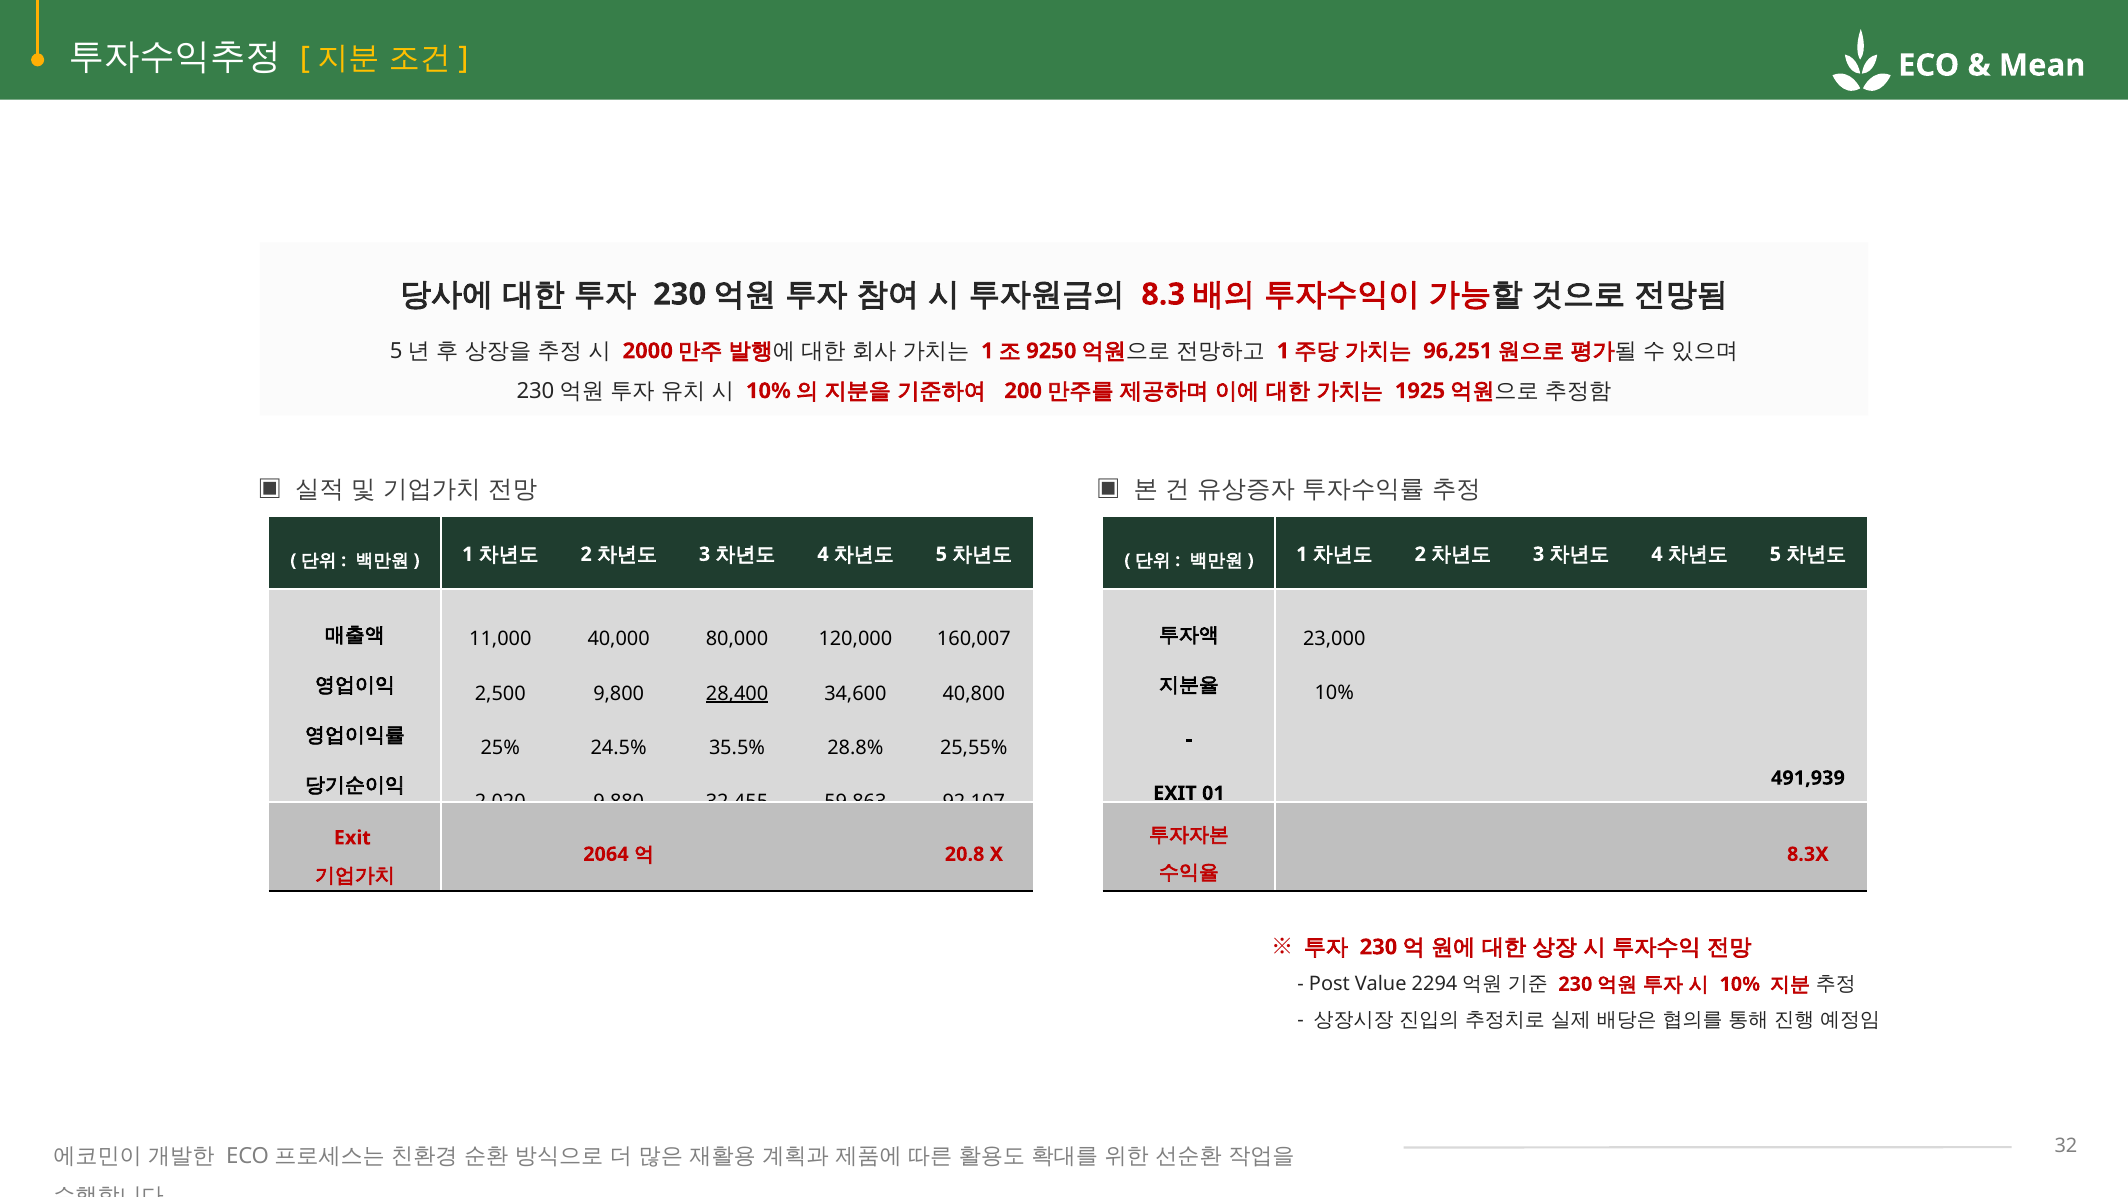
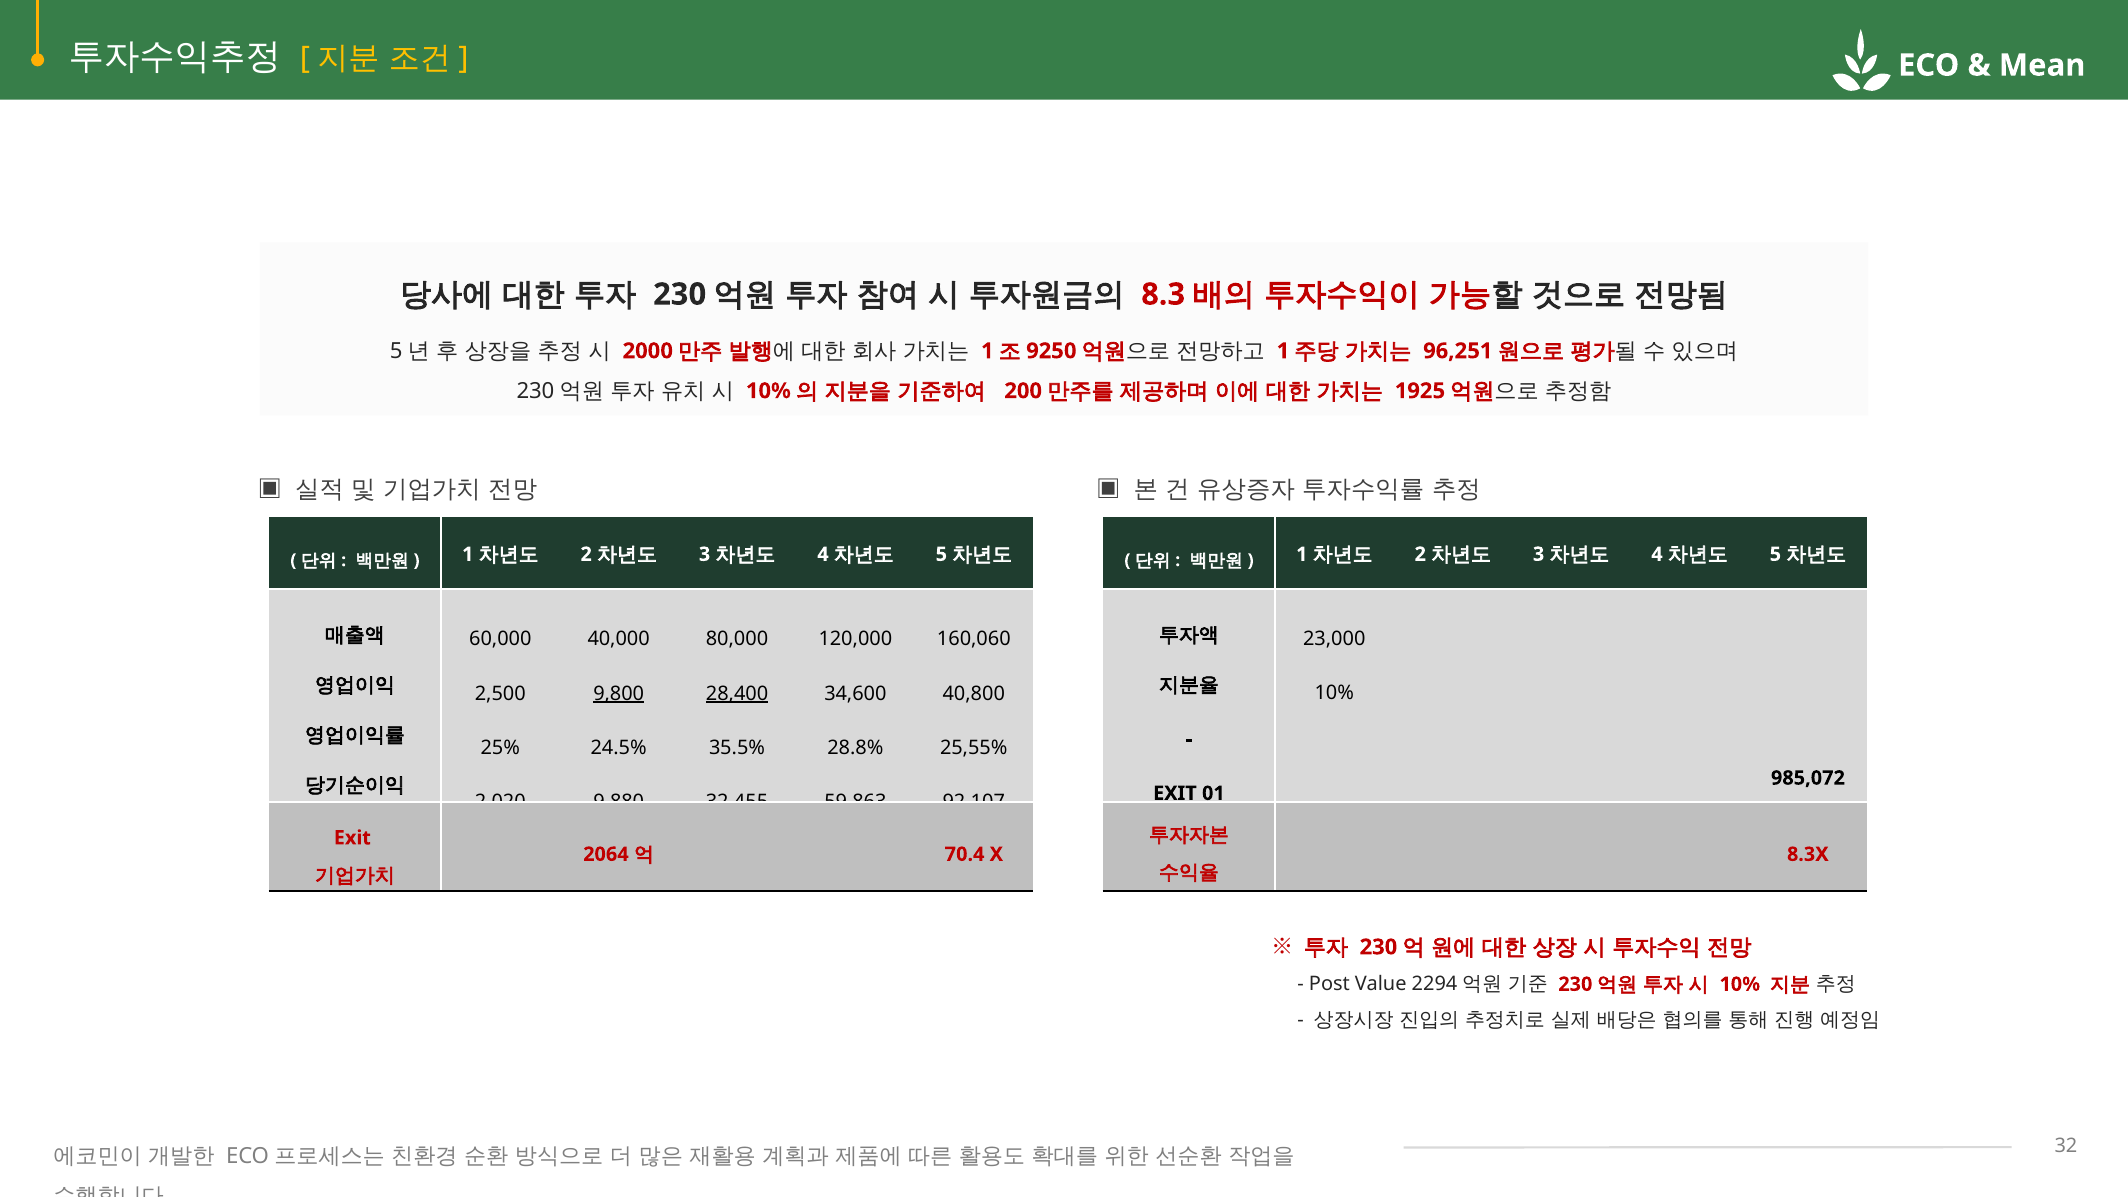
11,000: 11,000 -> 60,000
160,007: 160,007 -> 160,060
9,800 underline: none -> present
491,939: 491,939 -> 985,072
20.8: 20.8 -> 70.4
